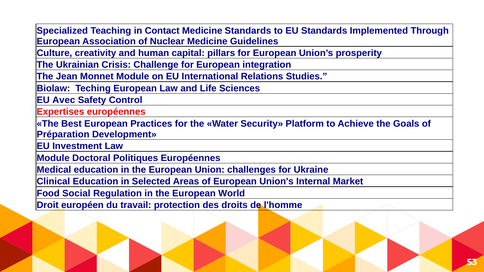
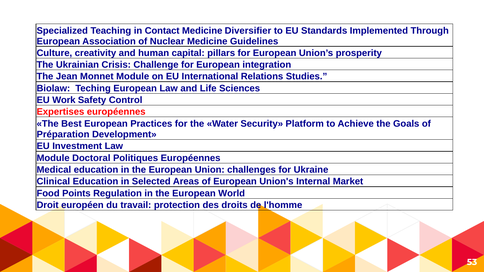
Medicine Standards: Standards -> Diversifier
Avec: Avec -> Work
Social: Social -> Points
